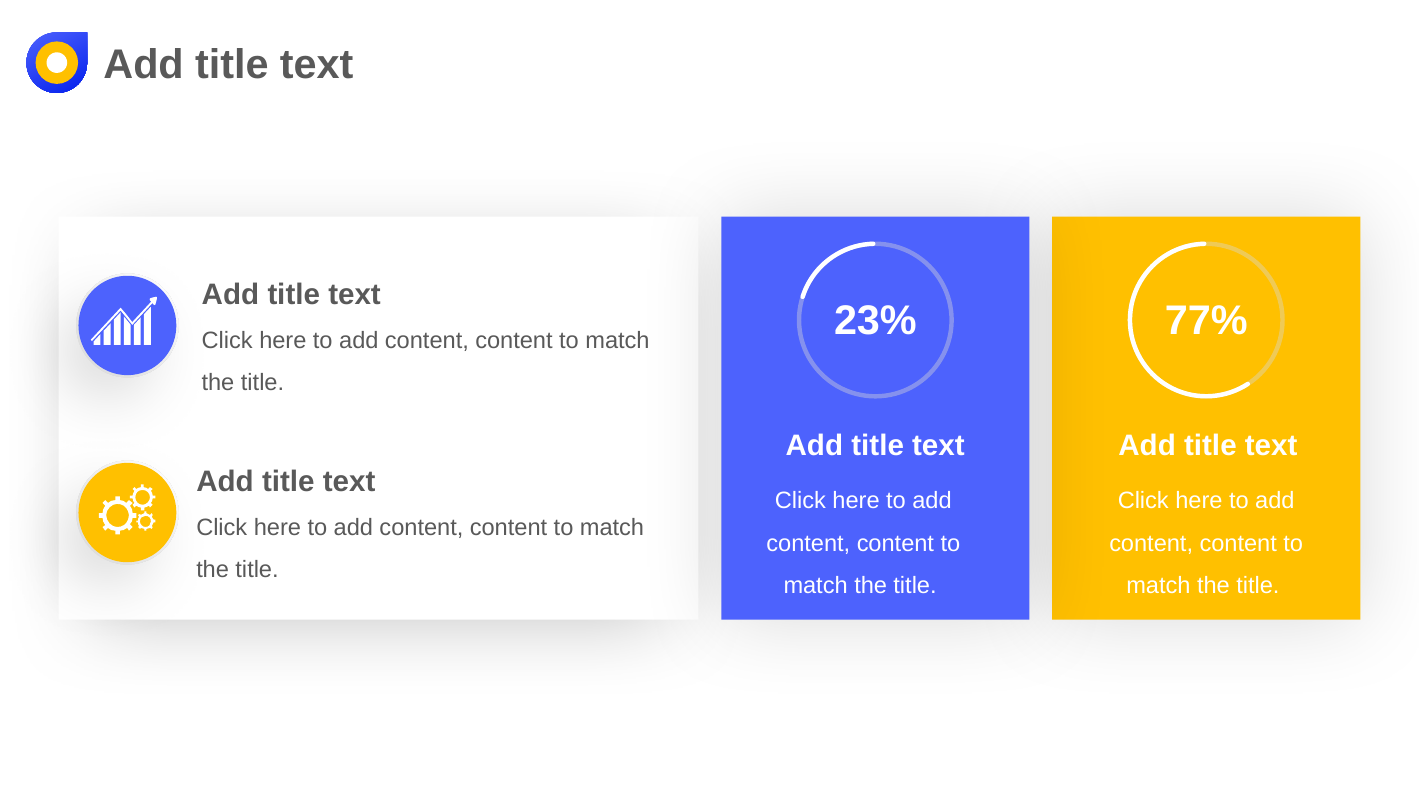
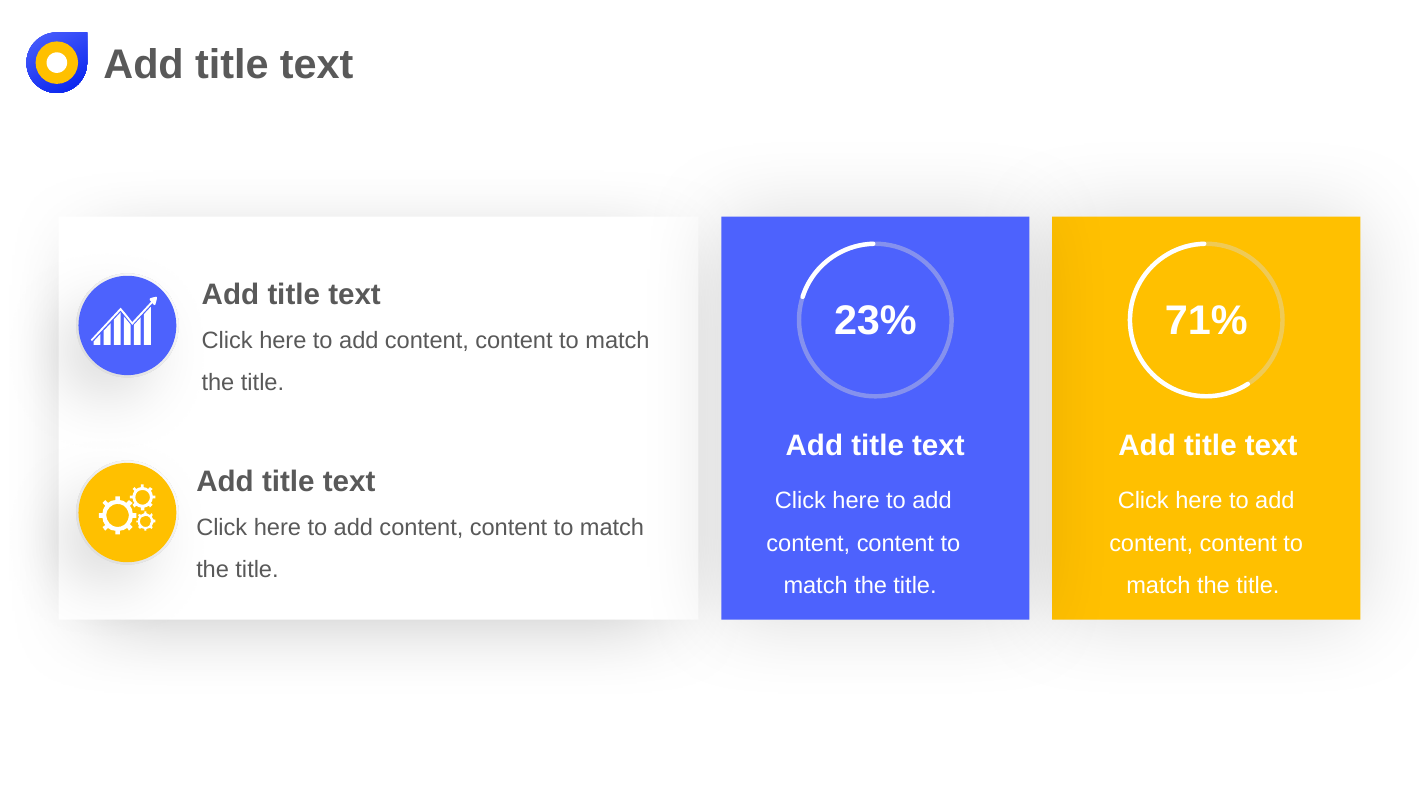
77%: 77% -> 71%
